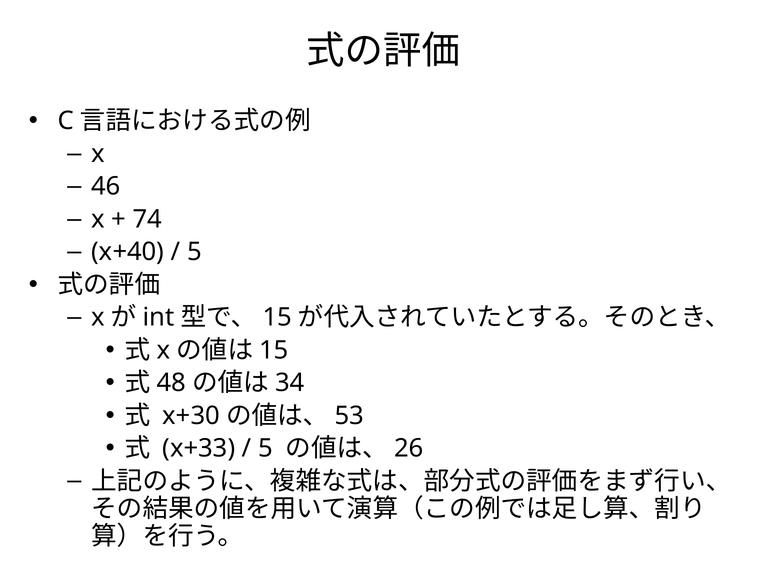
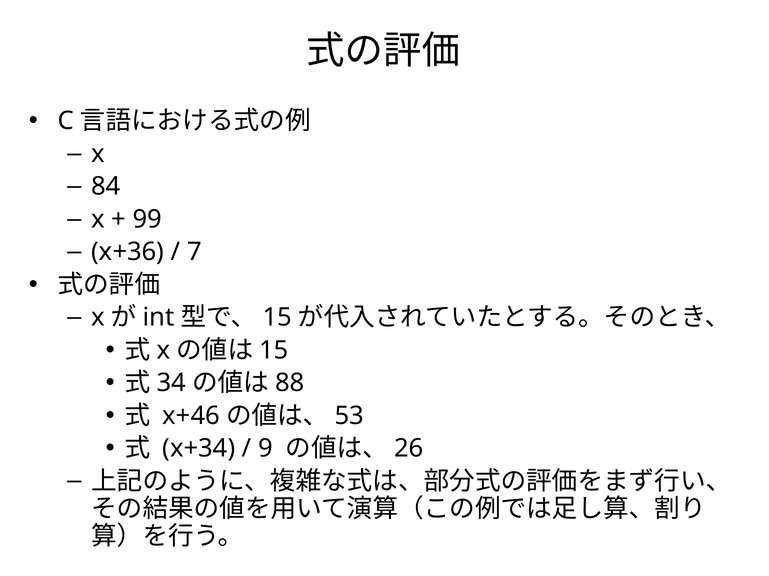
46: 46 -> 84
74: 74 -> 99
x+40: x+40 -> x+36
5 at (194, 252): 5 -> 7
48: 48 -> 34
34: 34 -> 88
x+30: x+30 -> x+46
x+33: x+33 -> x+34
5 at (265, 449): 5 -> 9
